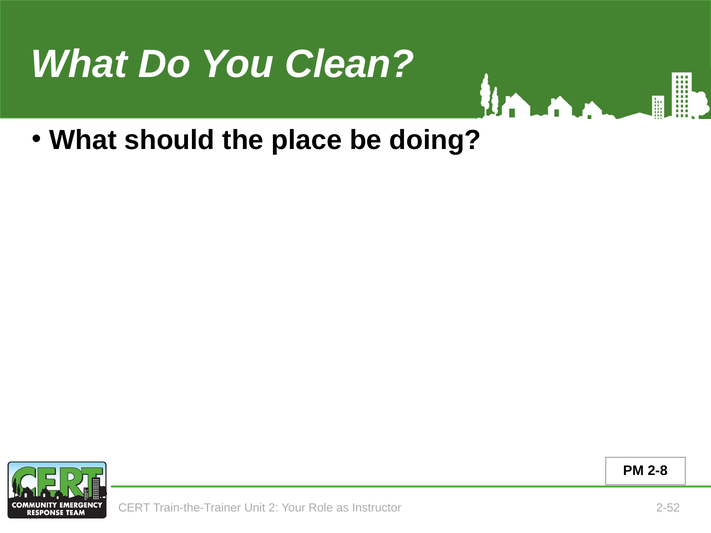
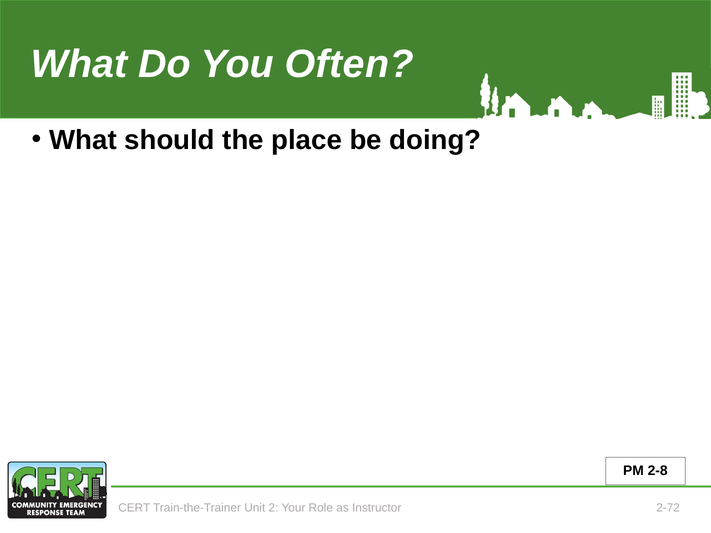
Clean: Clean -> Often
2-52: 2-52 -> 2-72
